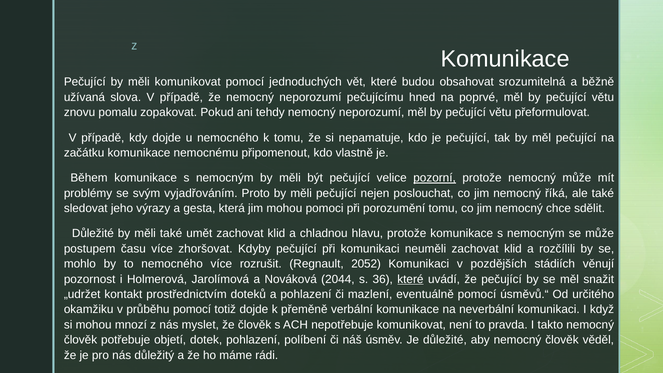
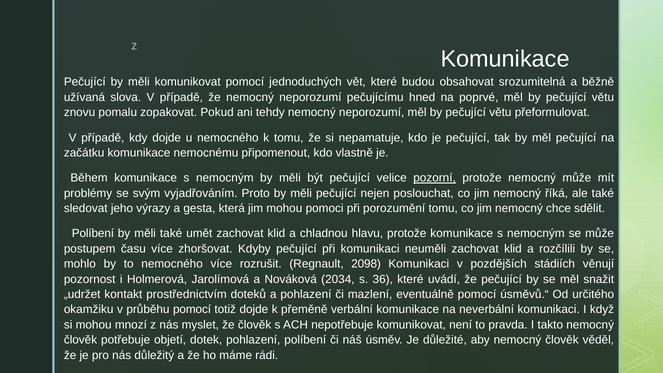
Důležité at (93, 234): Důležité -> Políbení
2052: 2052 -> 2098
2044: 2044 -> 2034
které at (410, 279) underline: present -> none
